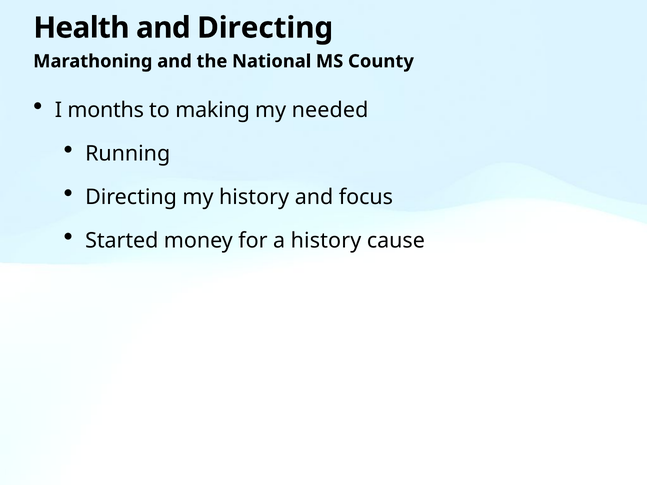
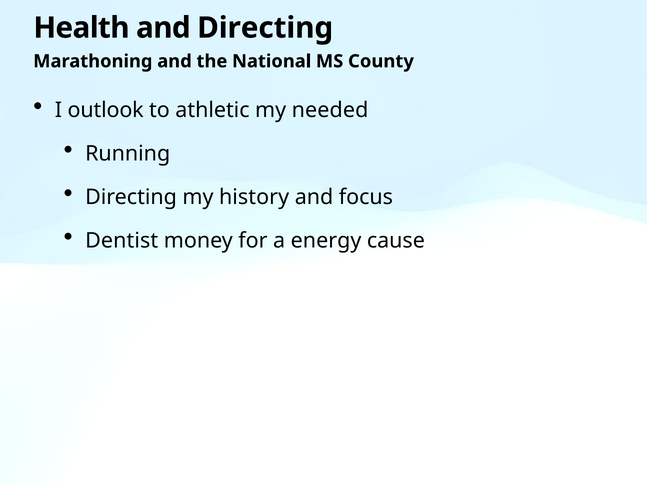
months: months -> outlook
making: making -> athletic
Started: Started -> Dentist
a history: history -> energy
